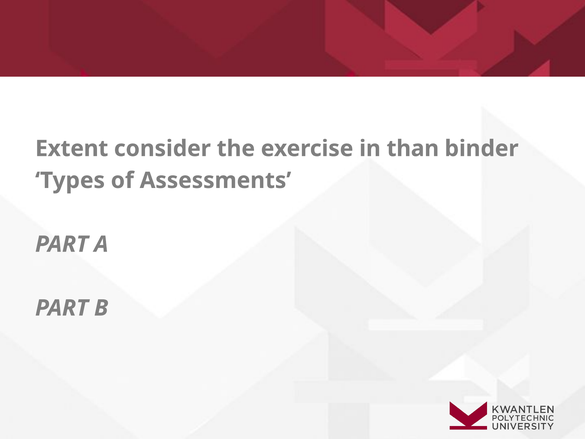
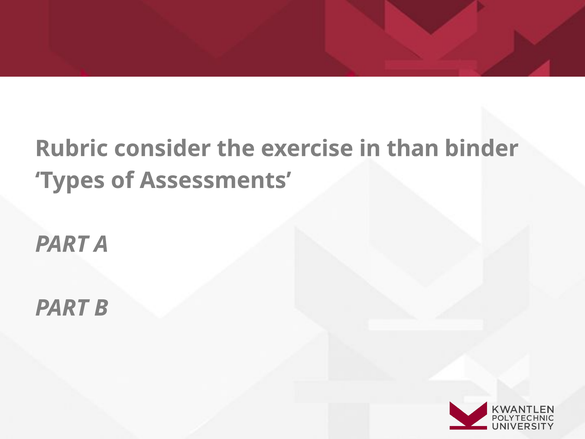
Extent: Extent -> Rubric
